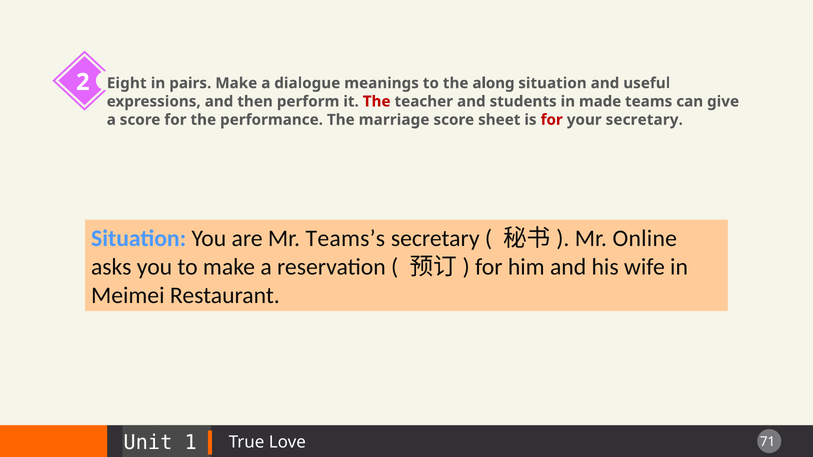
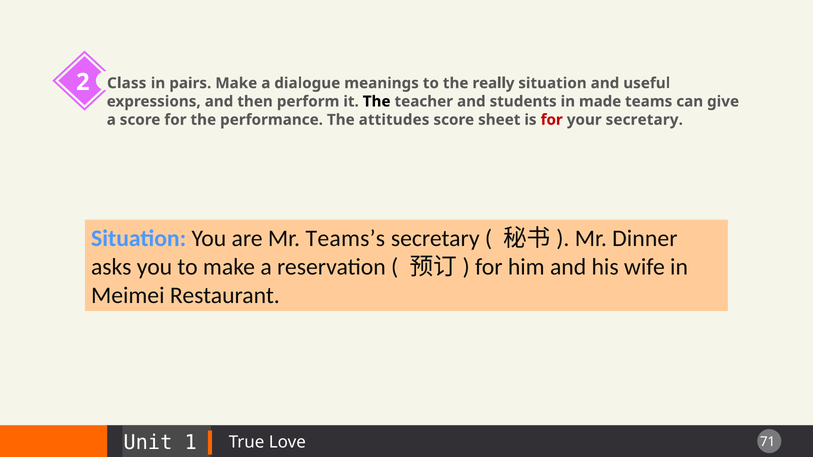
Eight: Eight -> Class
along: along -> really
The at (377, 102) colour: red -> black
marriage: marriage -> attitudes
Online: Online -> Dinner
